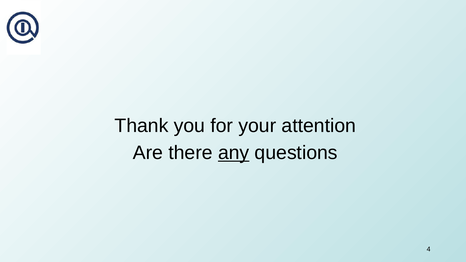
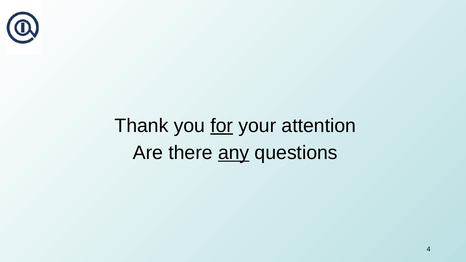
for underline: none -> present
